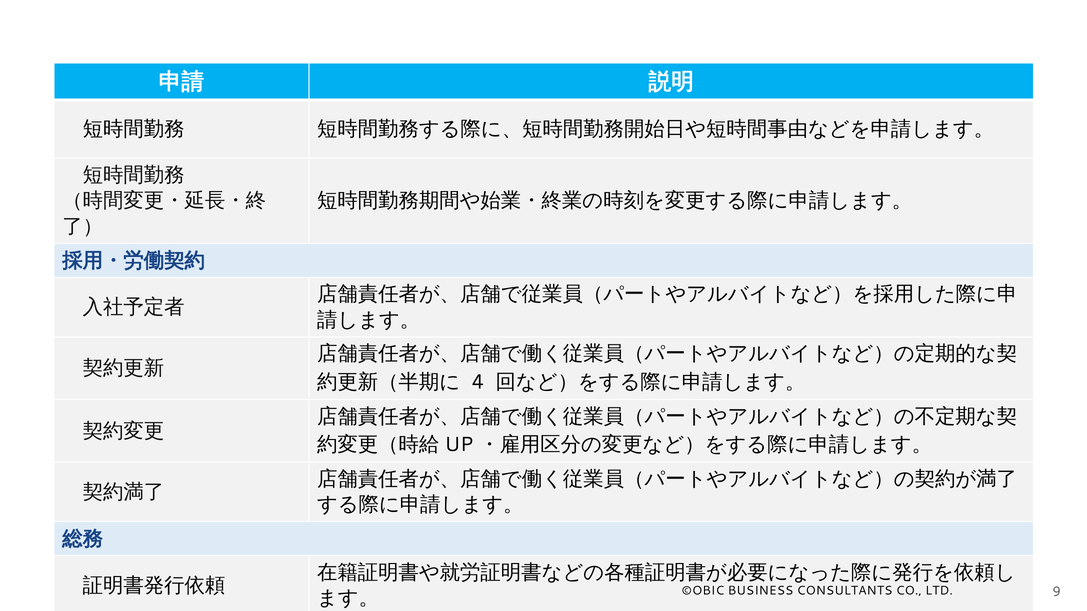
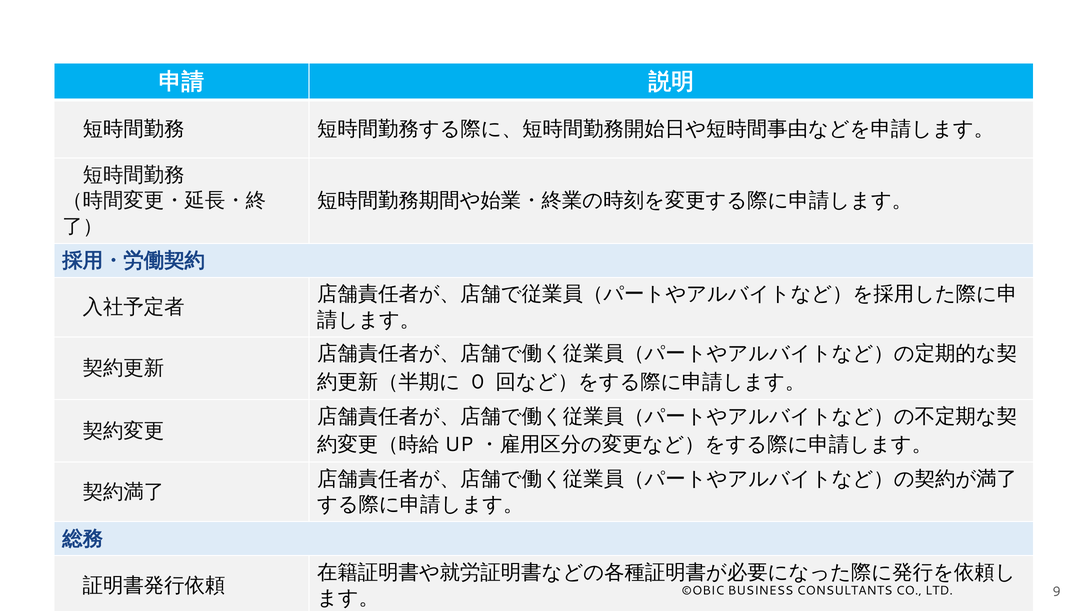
4: 4 -> 0
